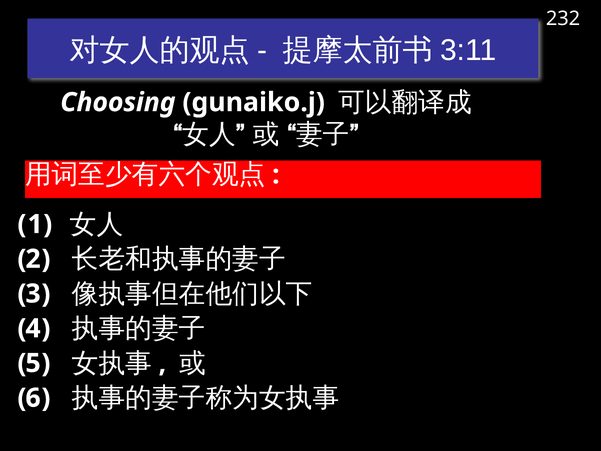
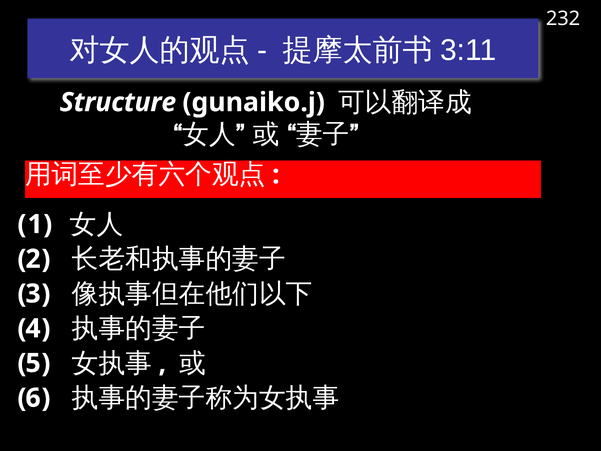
Choosing: Choosing -> Structure
